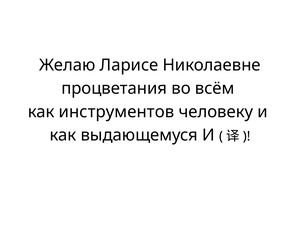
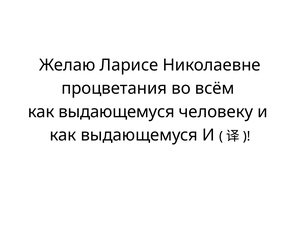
инструментов at (116, 112): инструментов -> выдающемуся
